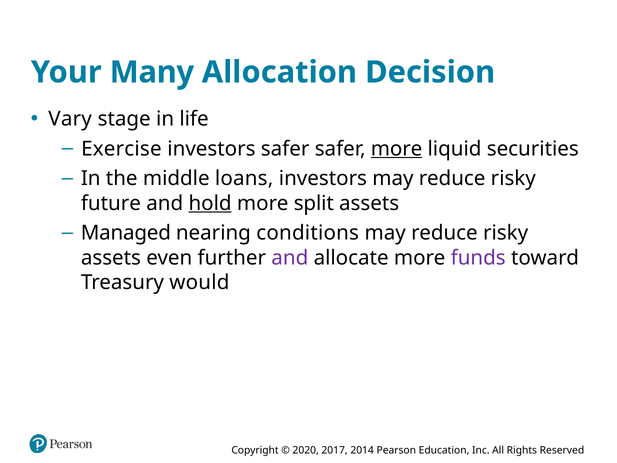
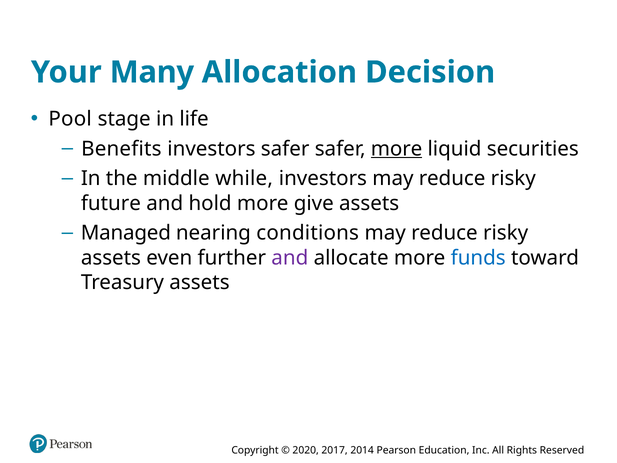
Vary: Vary -> Pool
Exercise: Exercise -> Benefits
loans: loans -> while
hold underline: present -> none
split: split -> give
funds colour: purple -> blue
Treasury would: would -> assets
